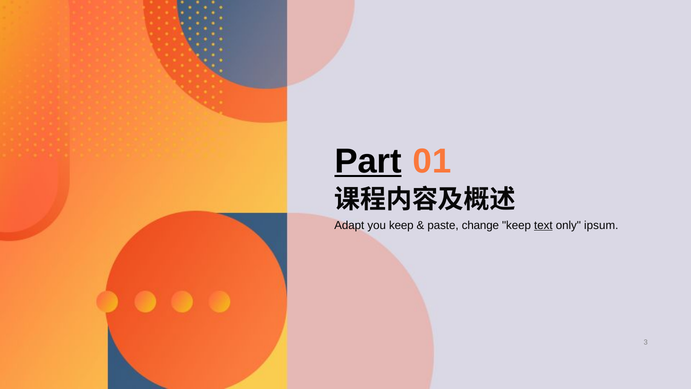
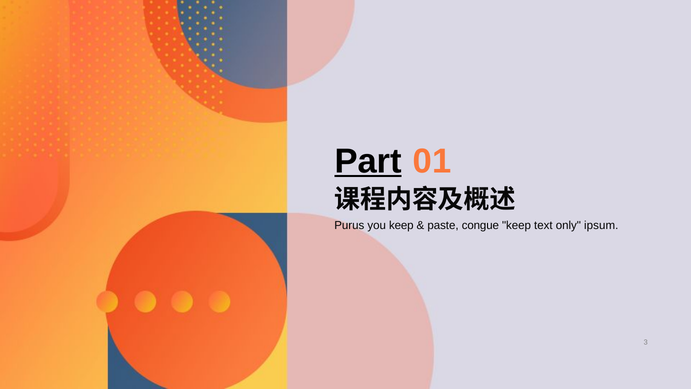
Adapt: Adapt -> Purus
change: change -> congue
text underline: present -> none
